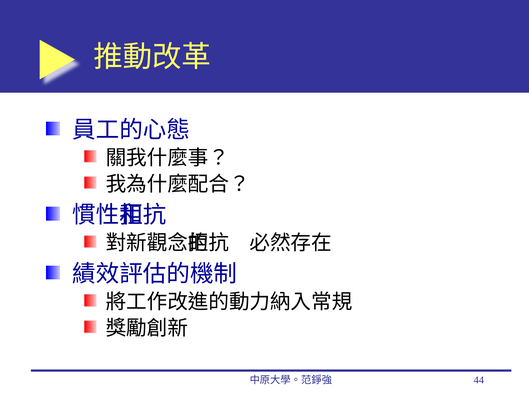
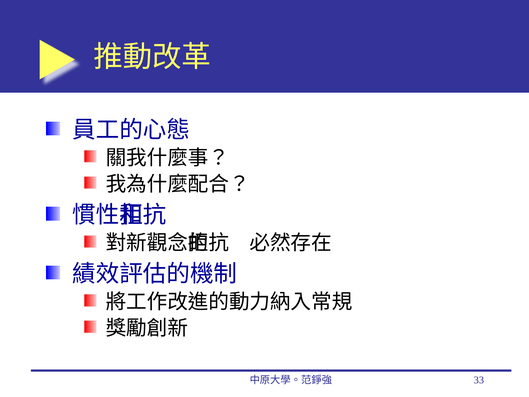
44: 44 -> 33
